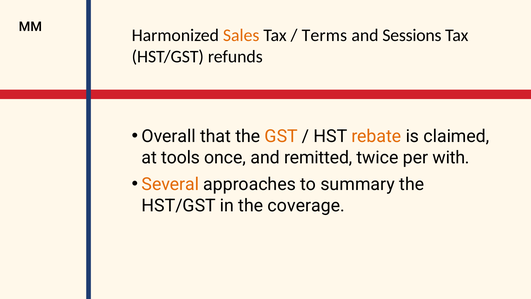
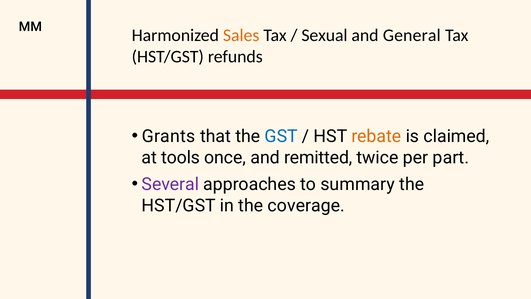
Terms: Terms -> Sexual
Sessions: Sessions -> General
Overall: Overall -> Grants
GST colour: orange -> blue
with: with -> part
Several colour: orange -> purple
